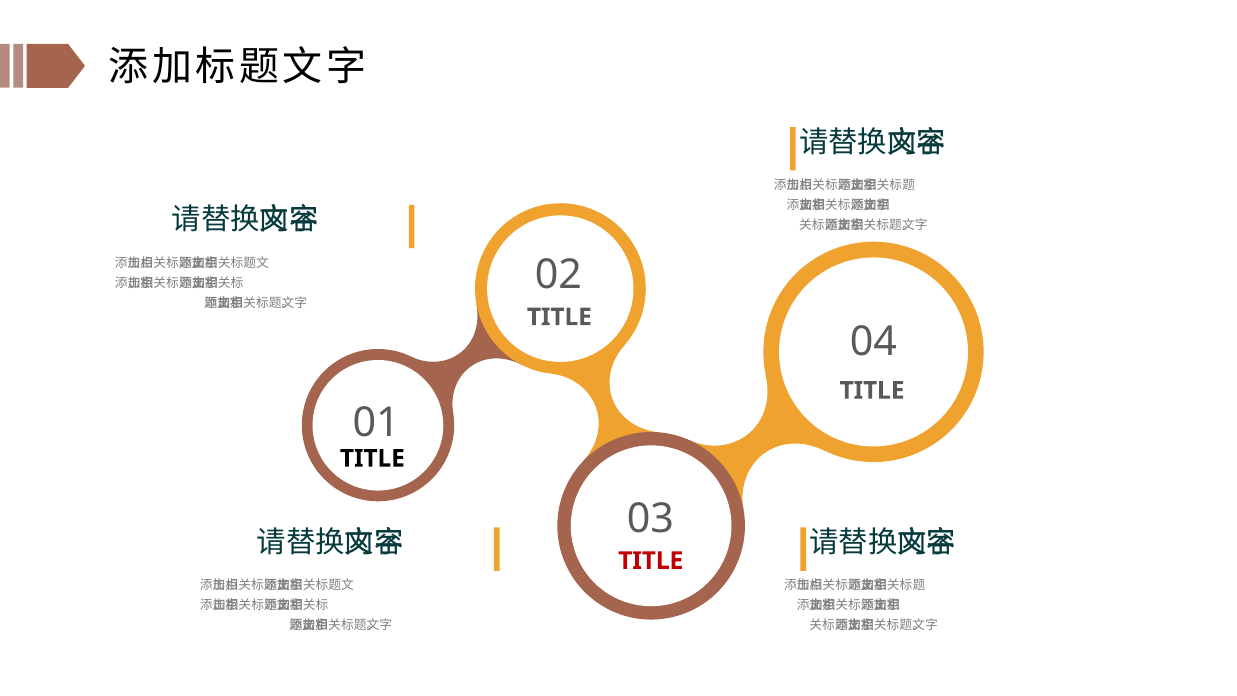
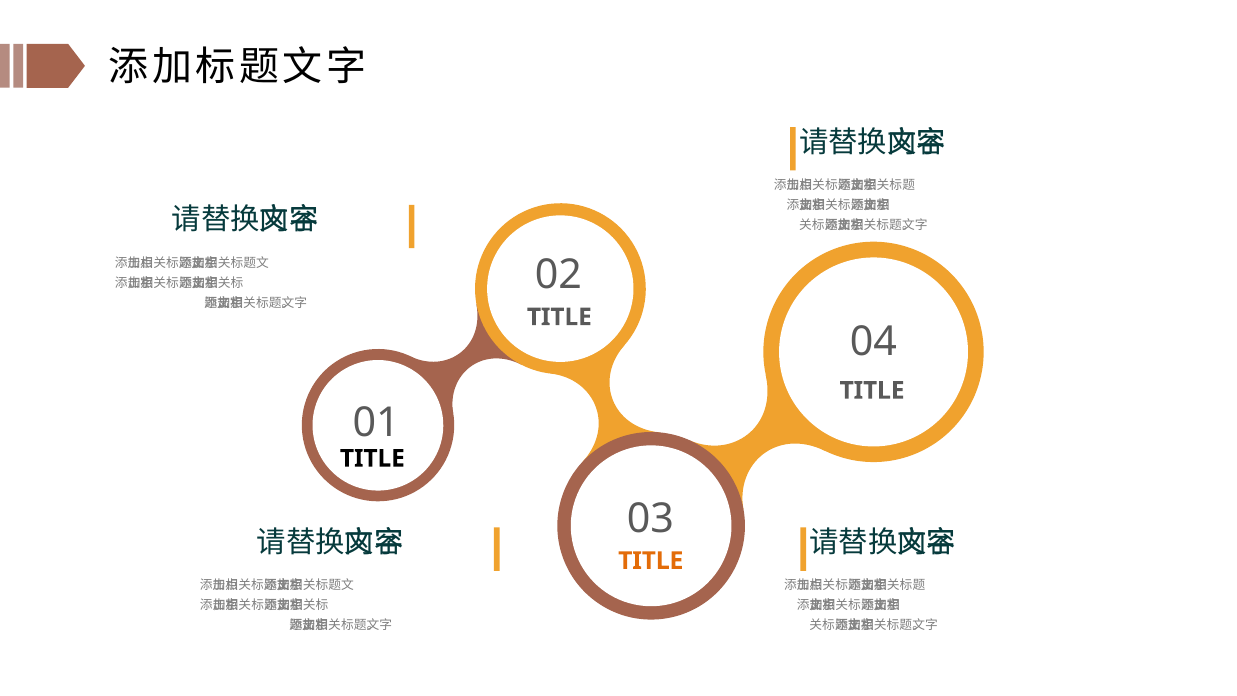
TITLE at (651, 561) colour: red -> orange
